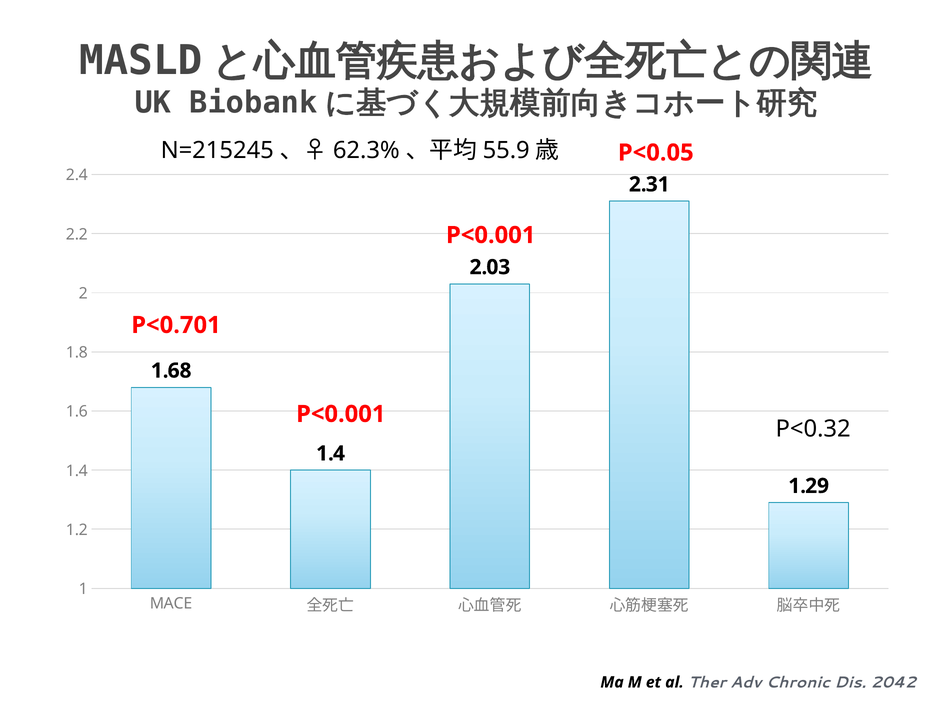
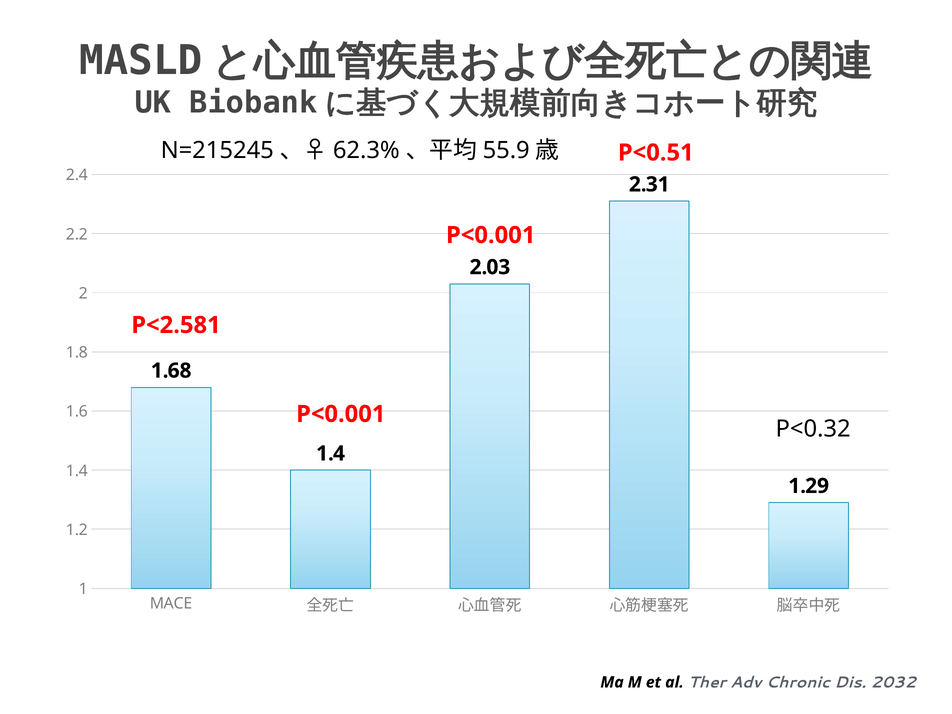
P<0.05: P<0.05 -> P<0.51
P<0.701: P<0.701 -> P<2.581
2042: 2042 -> 2032
